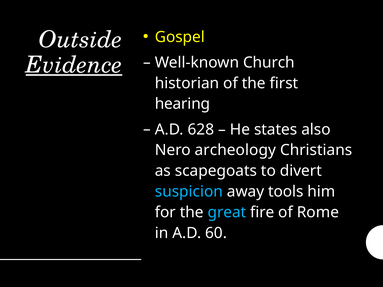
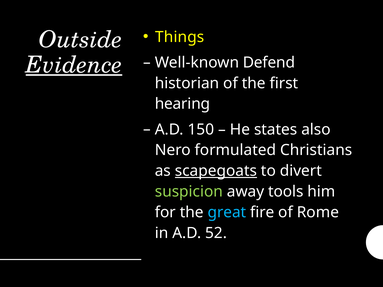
Gospel: Gospel -> Things
Church: Church -> Defend
628: 628 -> 150
archeology: archeology -> formulated
scapegoats underline: none -> present
suspicion colour: light blue -> light green
60: 60 -> 52
